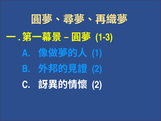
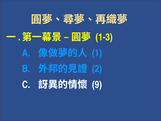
2 at (97, 85): 2 -> 9
